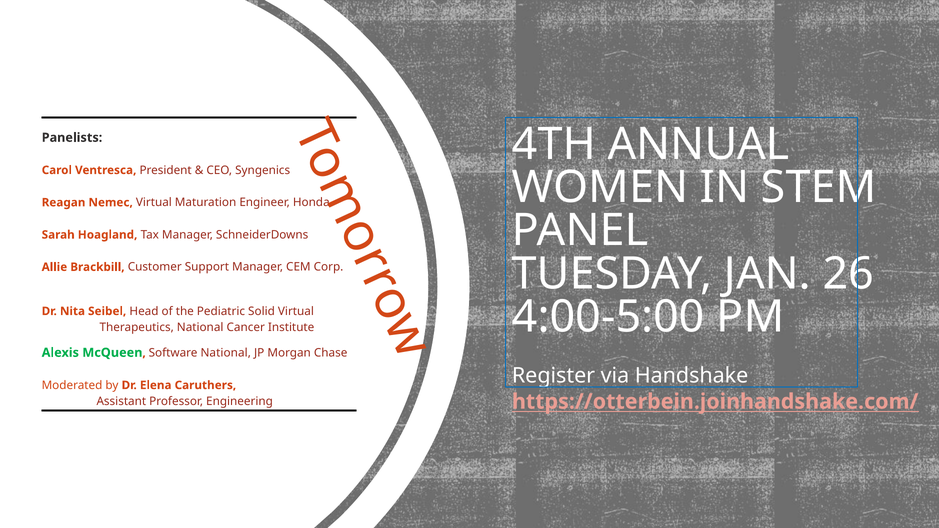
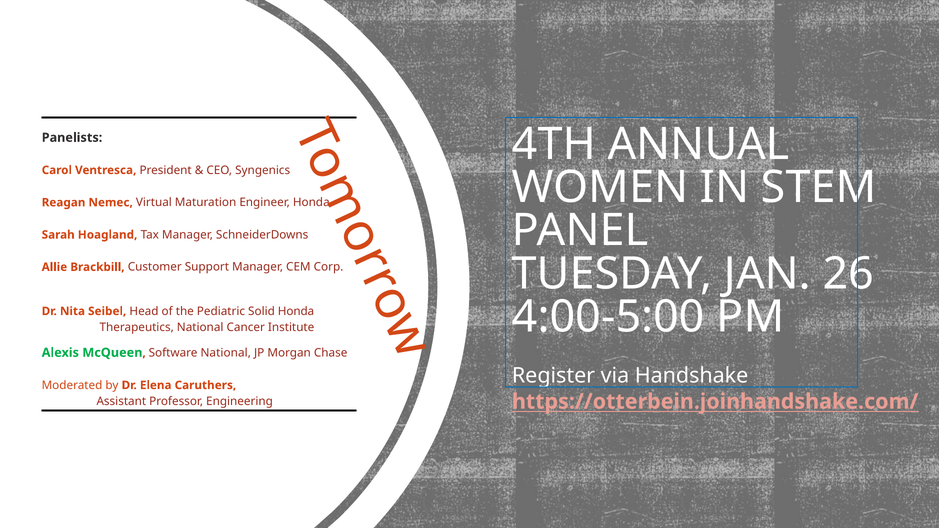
Solid Virtual: Virtual -> Honda
